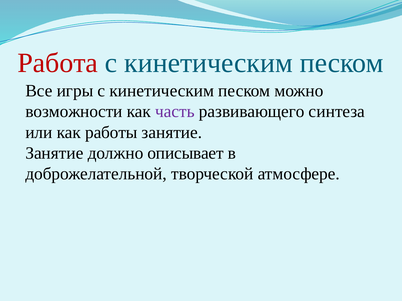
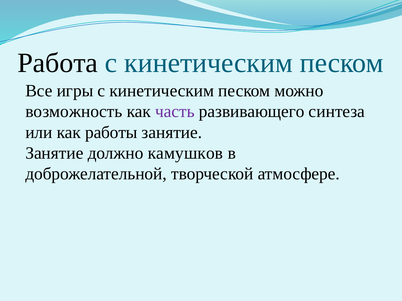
Работа colour: red -> black
возможности: возможности -> возможность
описывает: описывает -> камушков
